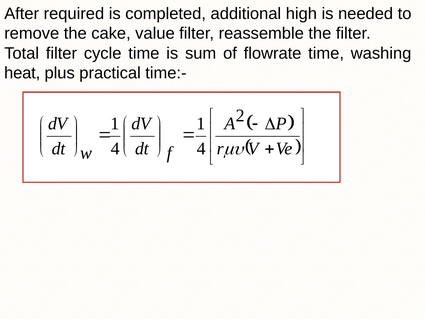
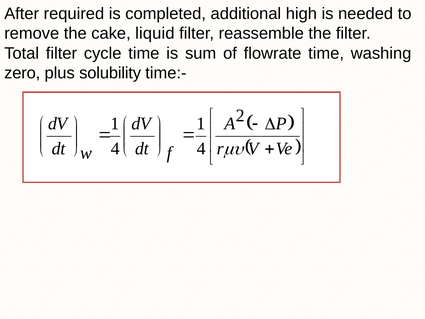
value: value -> liquid
heat: heat -> zero
practical: practical -> solubility
